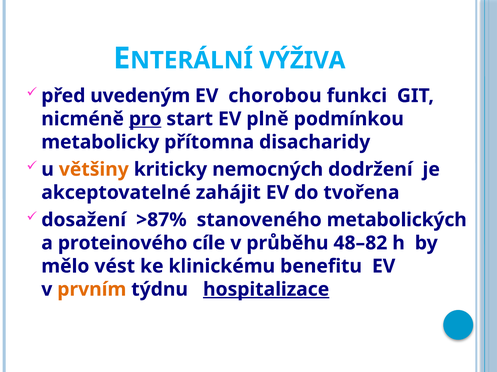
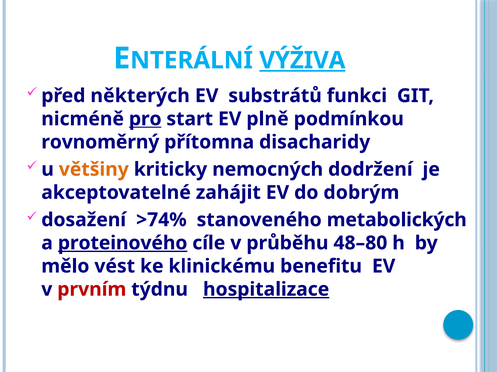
VÝŽIVA underline: none -> present
uvedeným: uvedeným -> některých
chorobou: chorobou -> substrátů
metabolicky: metabolicky -> rovnoměrný
tvořena: tvořena -> dobrým
>87%: >87% -> >74%
proteinového underline: none -> present
48–82: 48–82 -> 48–80
prvním colour: orange -> red
